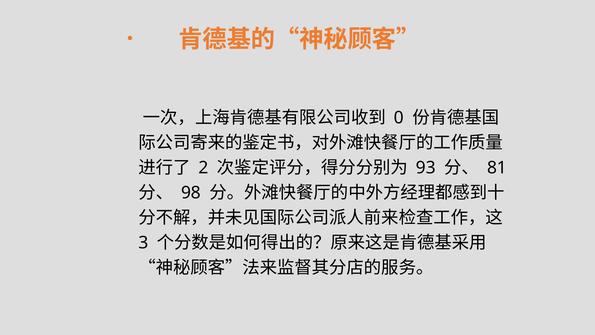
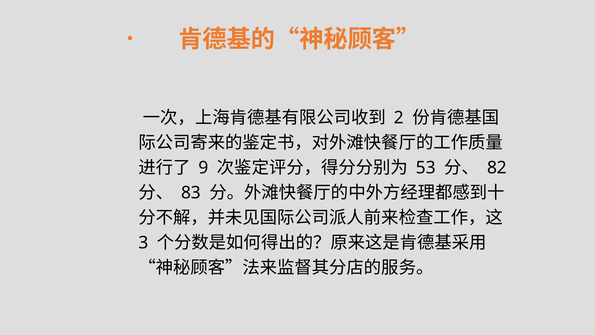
0: 0 -> 2
2: 2 -> 9
93: 93 -> 53
81: 81 -> 82
98: 98 -> 83
